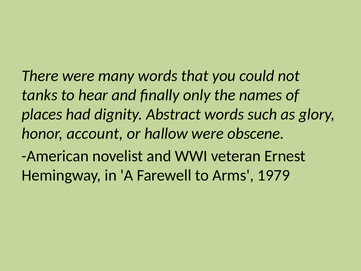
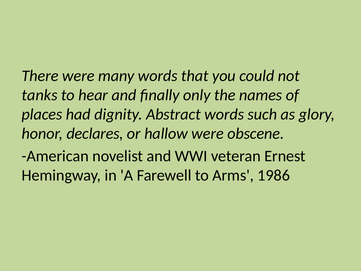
account: account -> declares
1979: 1979 -> 1986
